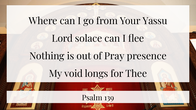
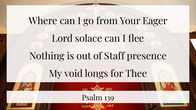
Yassu: Yassu -> Eager
Pray: Pray -> Staff
